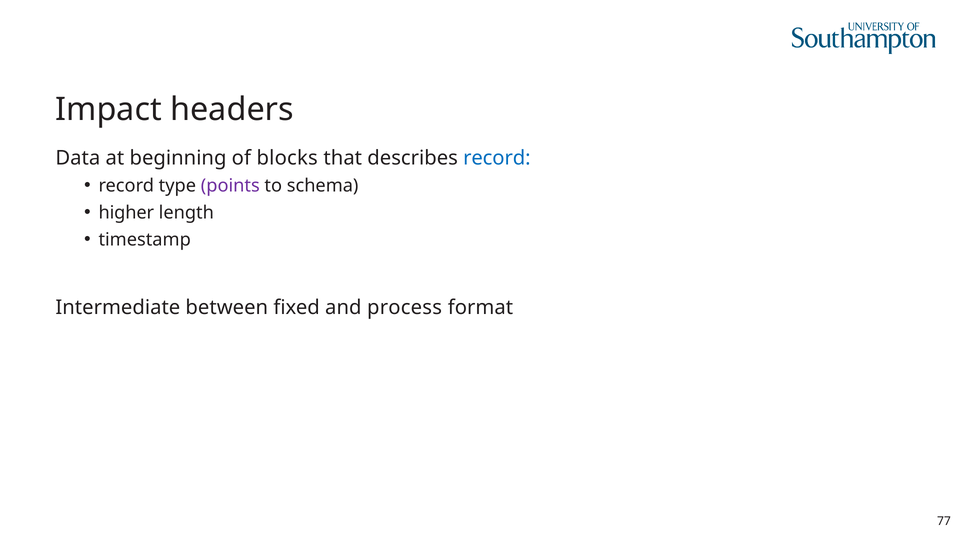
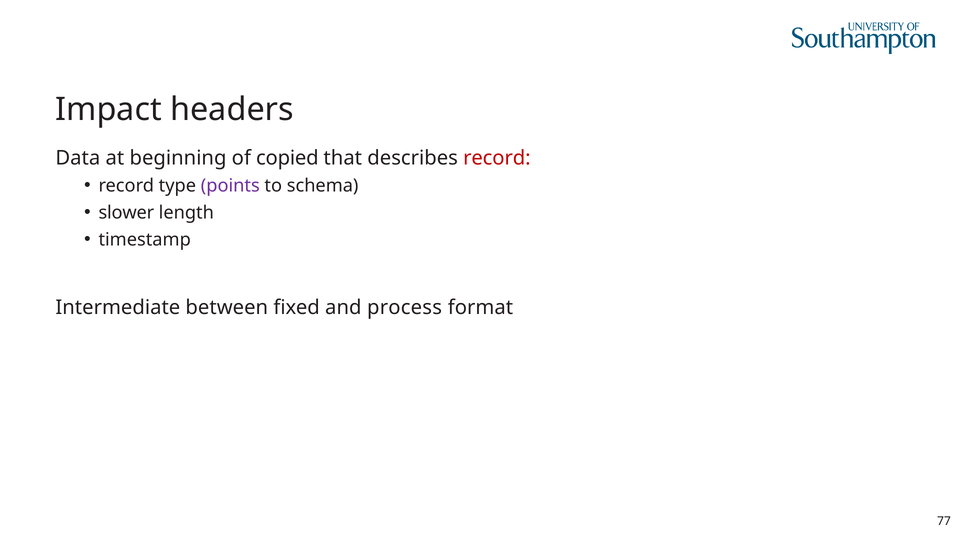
blocks: blocks -> copied
record at (497, 158) colour: blue -> red
higher: higher -> slower
